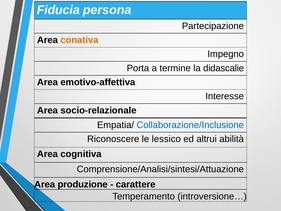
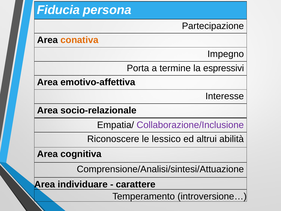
didascalie: didascalie -> espressivi
Collaborazione/Inclusione colour: blue -> purple
produzione: produzione -> individuare
